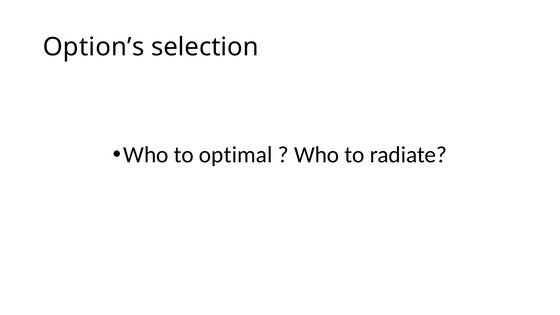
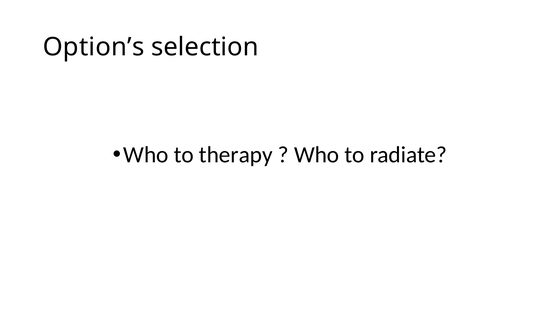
optimal: optimal -> therapy
